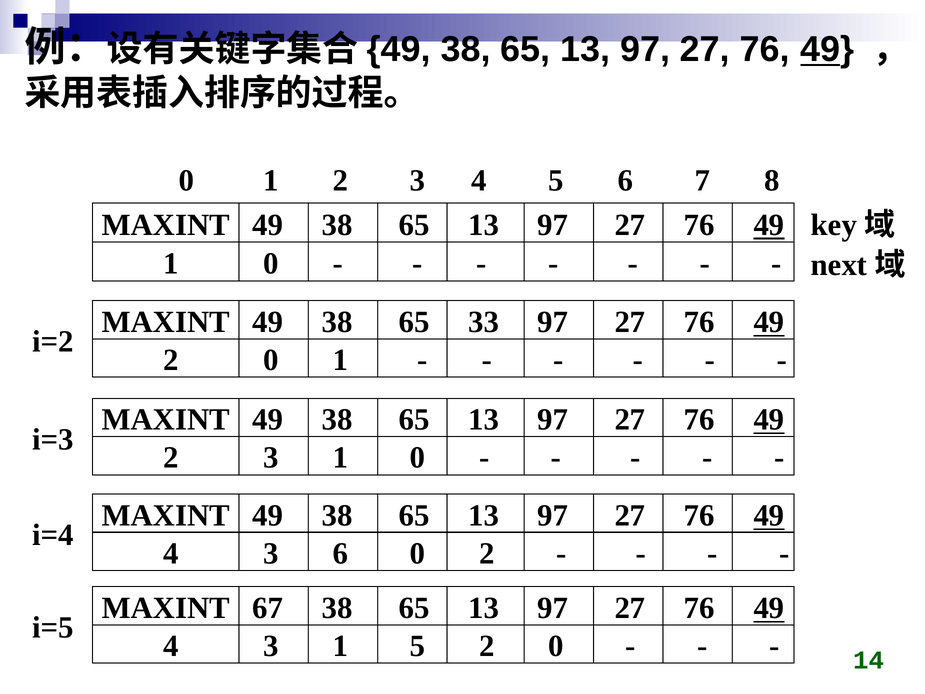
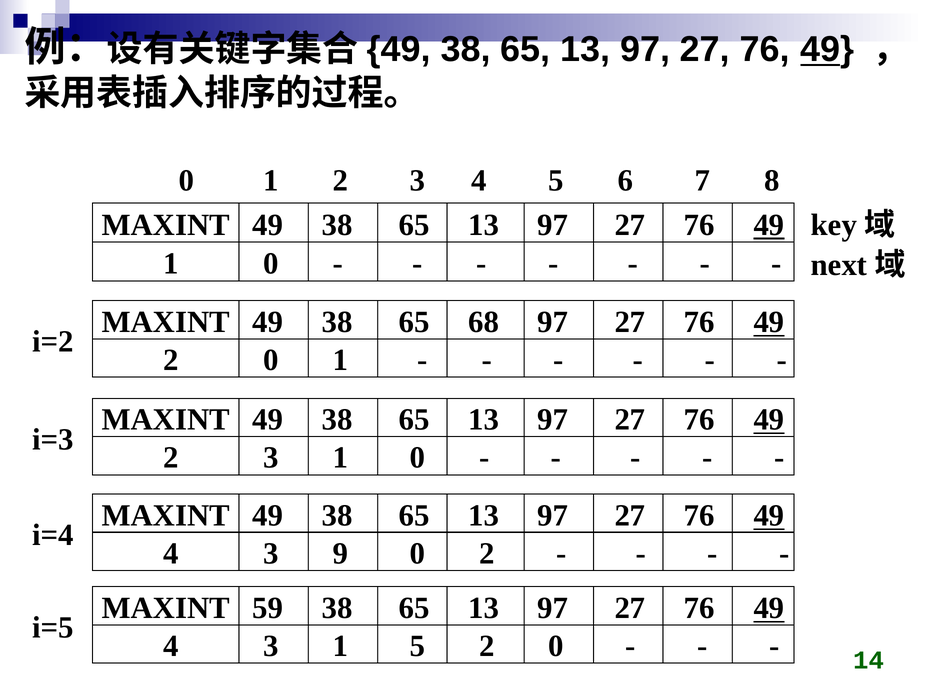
33: 33 -> 68
3 6: 6 -> 9
67: 67 -> 59
